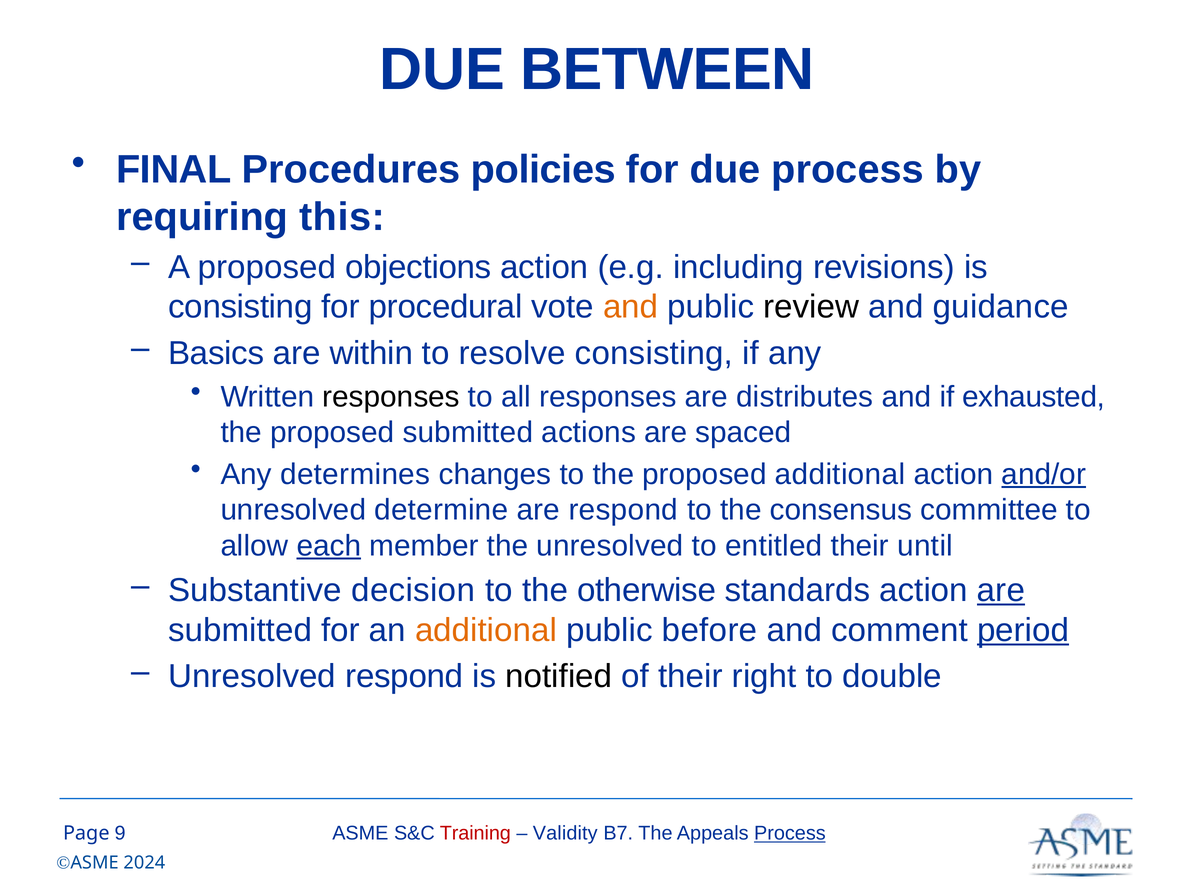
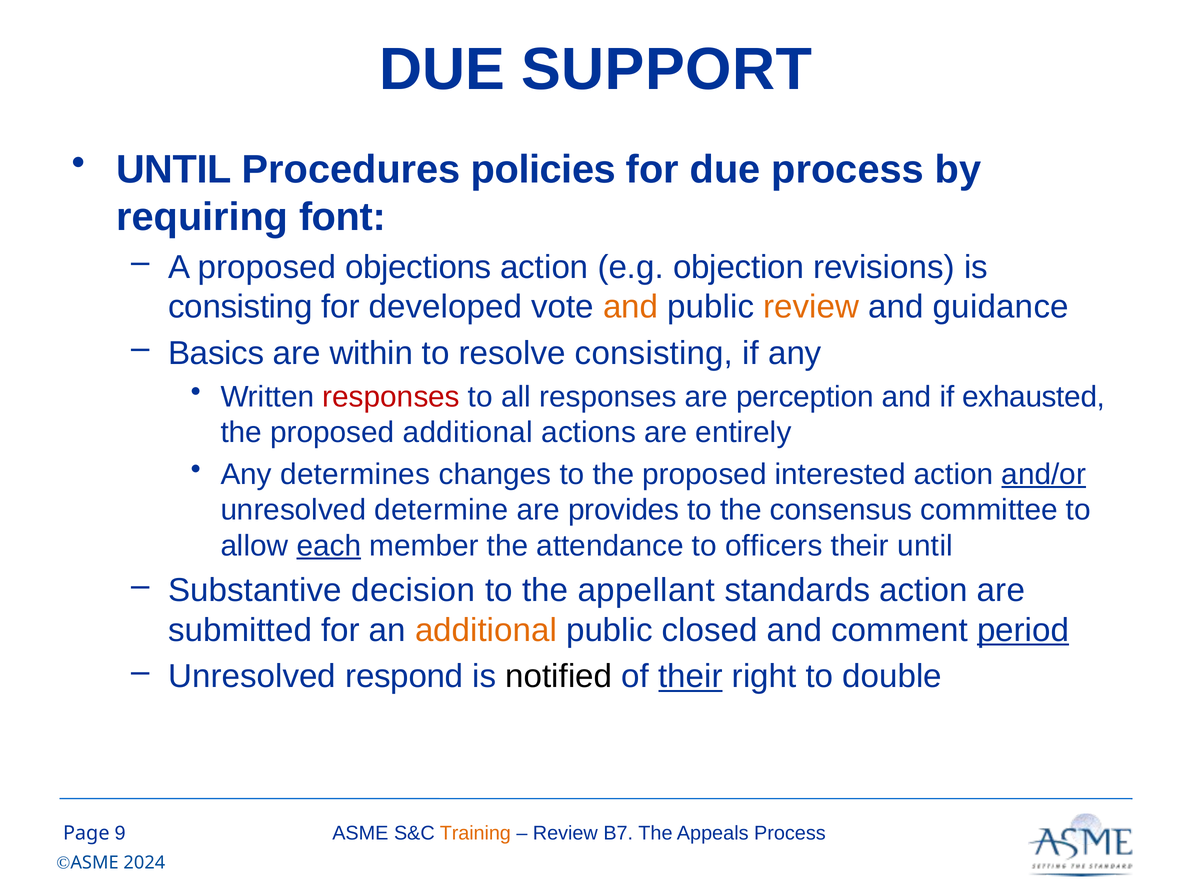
BETWEEN: BETWEEN -> SUPPORT
FINAL at (174, 170): FINAL -> UNTIL
this: this -> font
including: including -> objection
procedural: procedural -> developed
review at (811, 307) colour: black -> orange
responses at (391, 397) colour: black -> red
distributes: distributes -> perception
proposed submitted: submitted -> additional
spaced: spaced -> entirely
proposed additional: additional -> interested
are respond: respond -> provides
the unresolved: unresolved -> attendance
entitled: entitled -> officers
otherwise: otherwise -> appellant
are at (1001, 590) underline: present -> none
before: before -> closed
their at (691, 677) underline: none -> present
Training colour: red -> orange
Validity at (565, 833): Validity -> Review
Process at (790, 833) underline: present -> none
